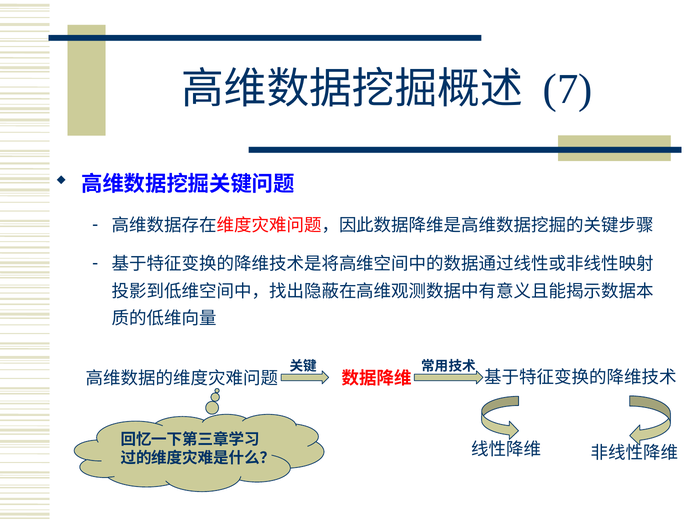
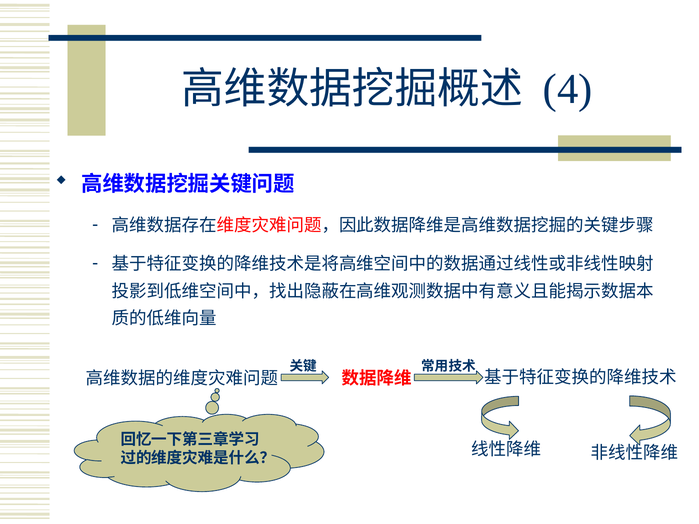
7: 7 -> 4
